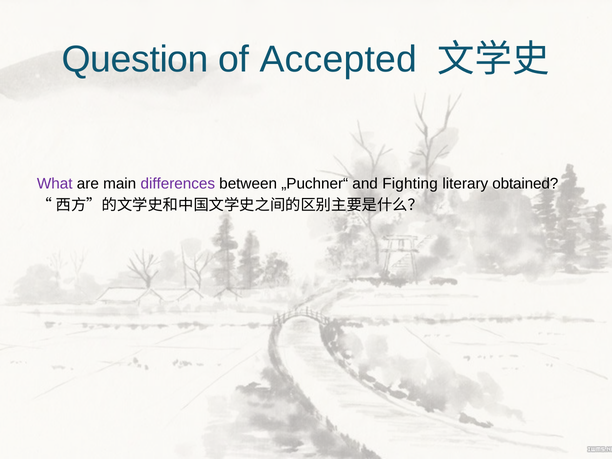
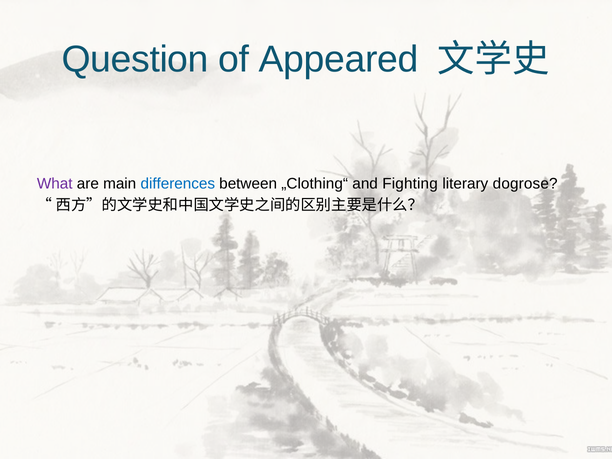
Accepted: Accepted -> Appeared
differences colour: purple -> blue
„Puchner“: „Puchner“ -> „Clothing“
obtained: obtained -> dogrose
